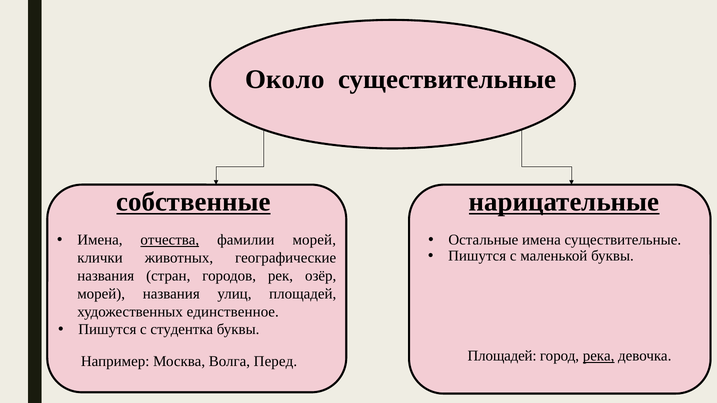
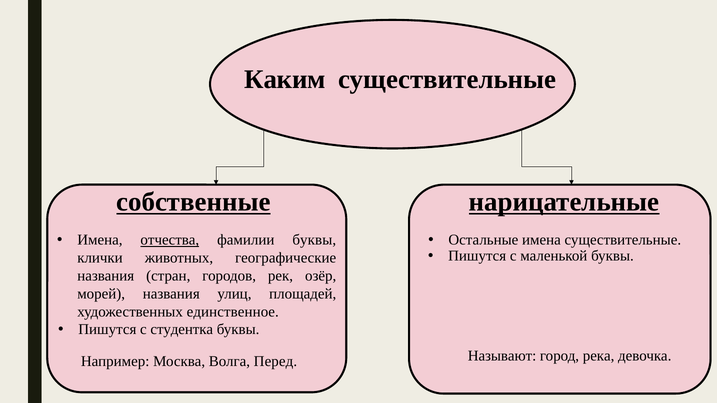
Около: Около -> Каким
фамилии морей: морей -> буквы
Площадей at (502, 356): Площадей -> Называют
река underline: present -> none
